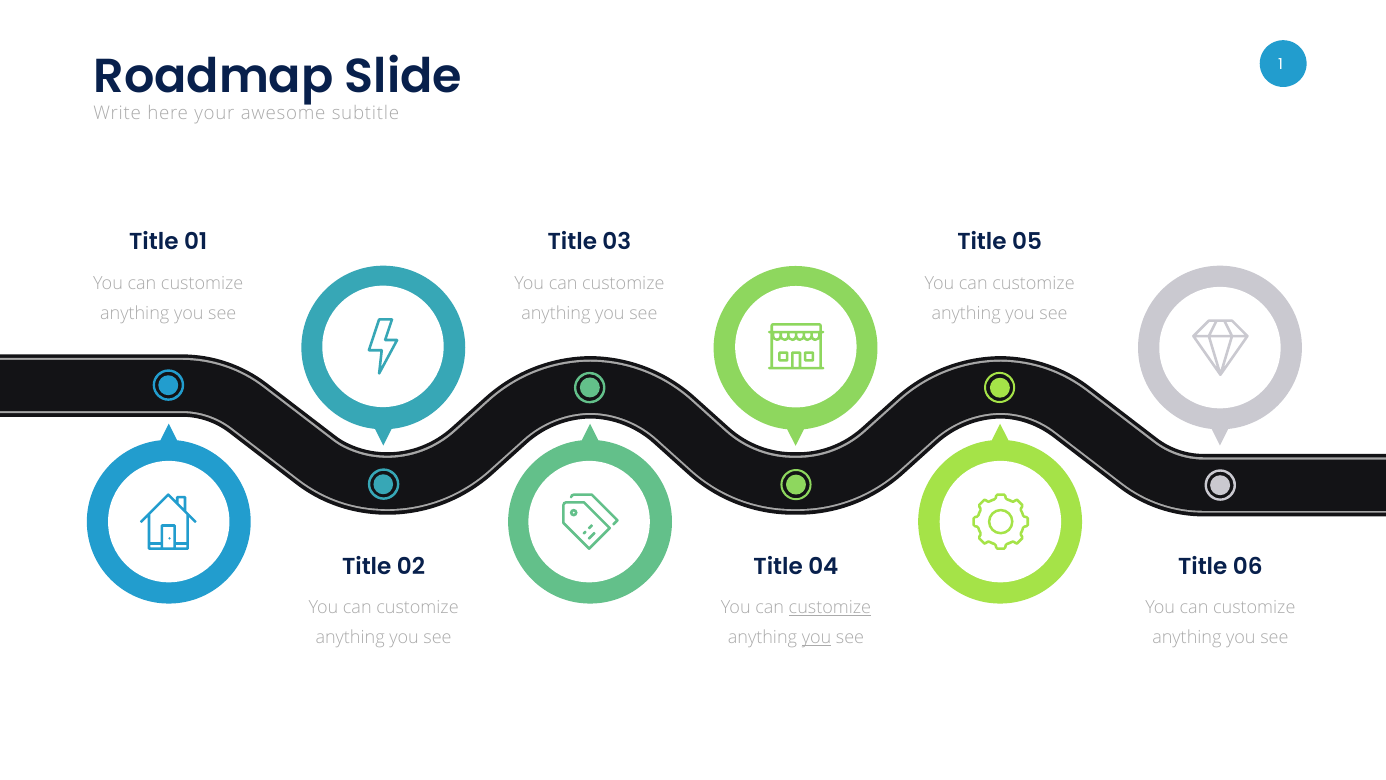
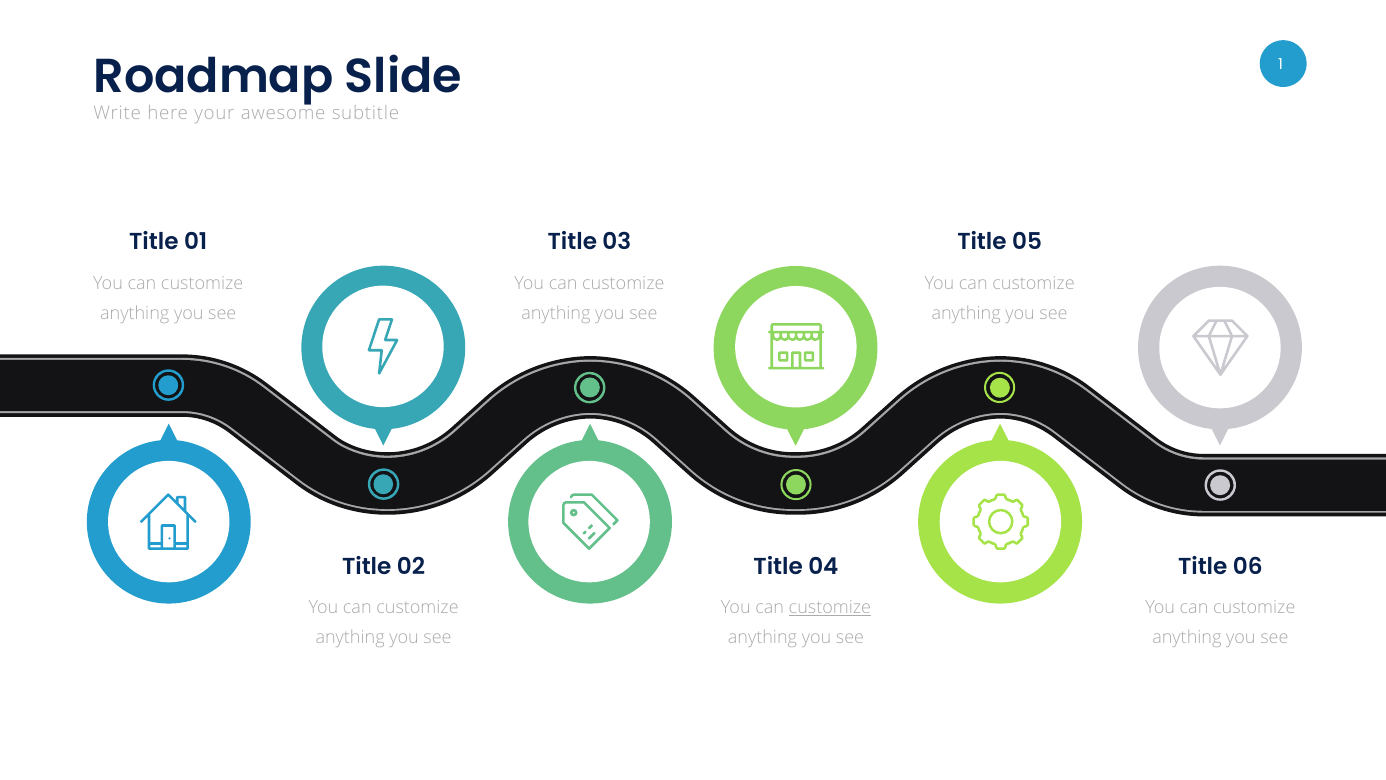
you at (816, 637) underline: present -> none
